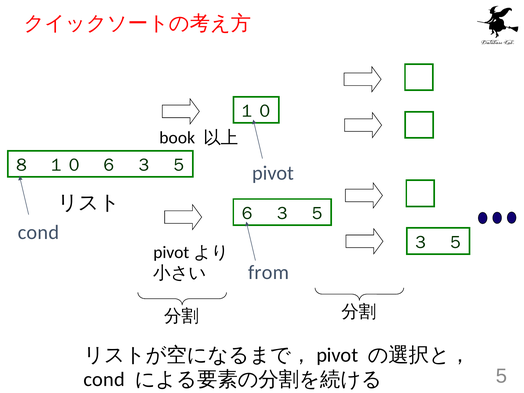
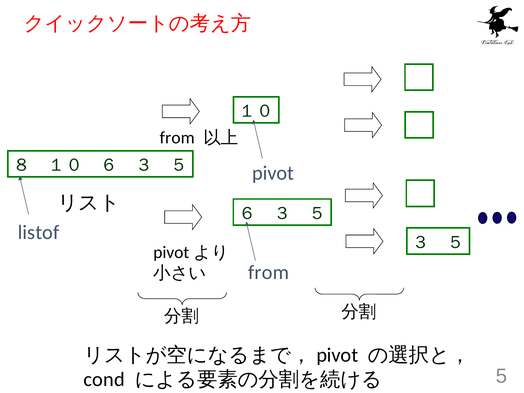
book at (177, 138): book -> from
cond at (38, 232): cond -> listof
